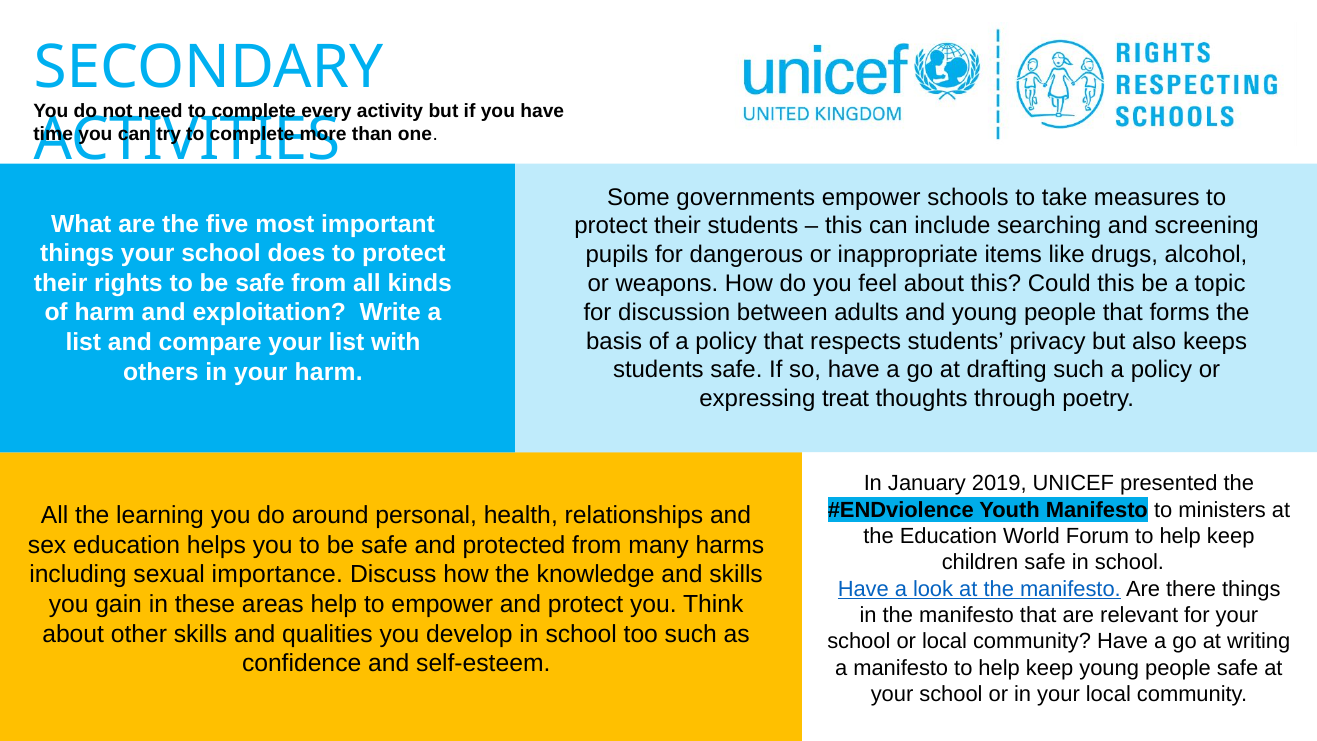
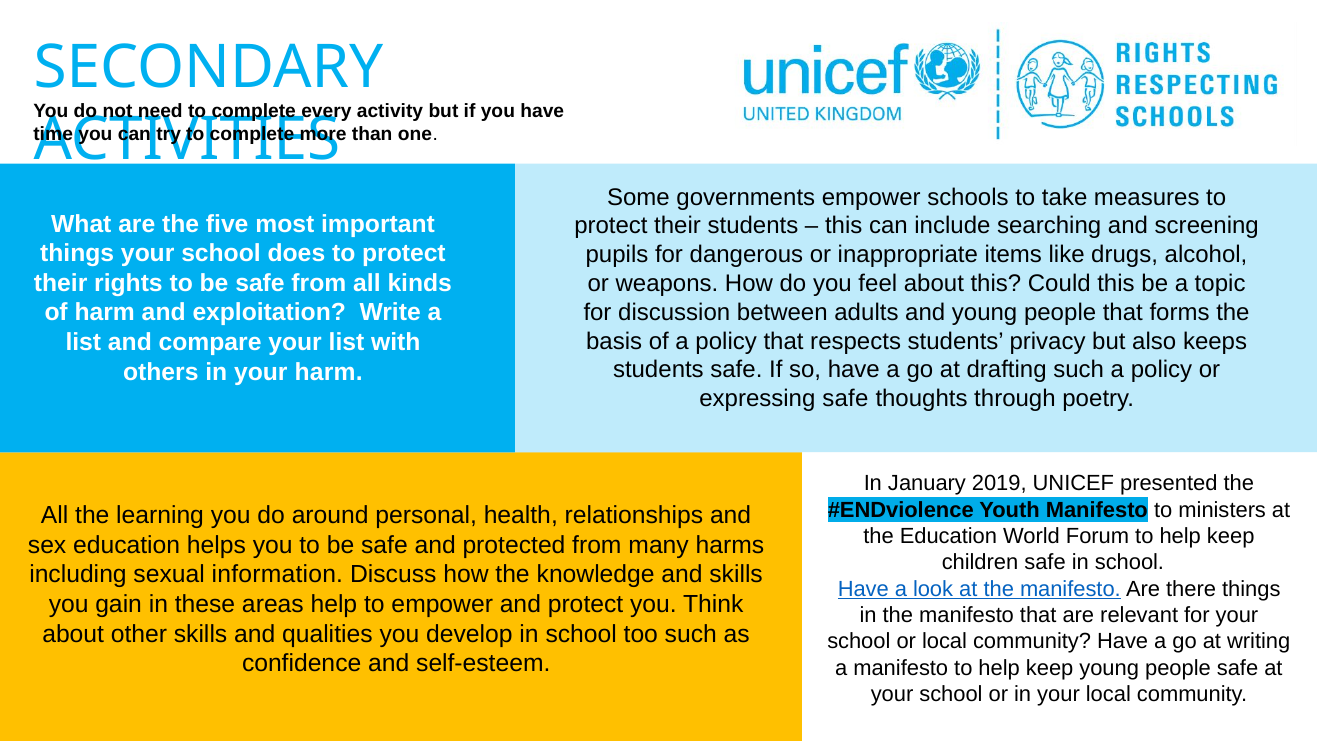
expressing treat: treat -> safe
importance: importance -> information
